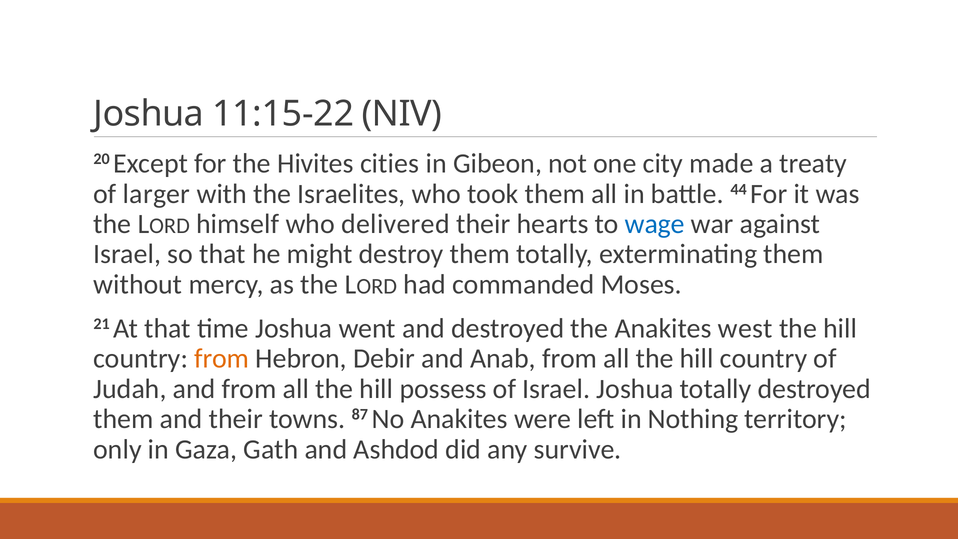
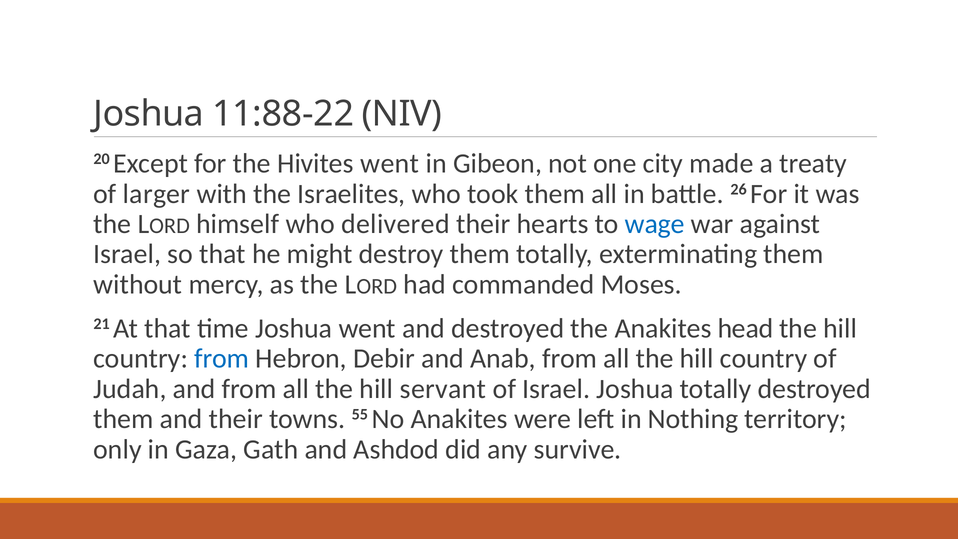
11:15-22: 11:15-22 -> 11:88-22
Hivites cities: cities -> went
44: 44 -> 26
west: west -> head
from at (222, 359) colour: orange -> blue
possess: possess -> servant
87: 87 -> 55
